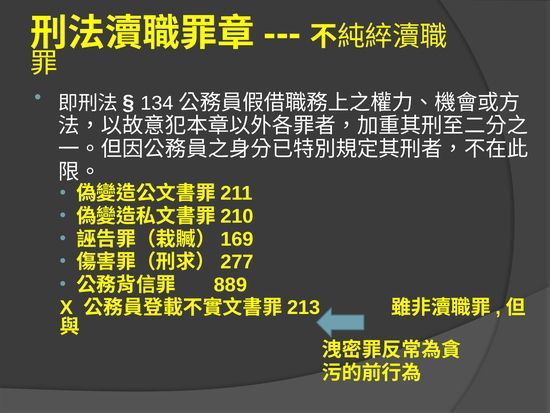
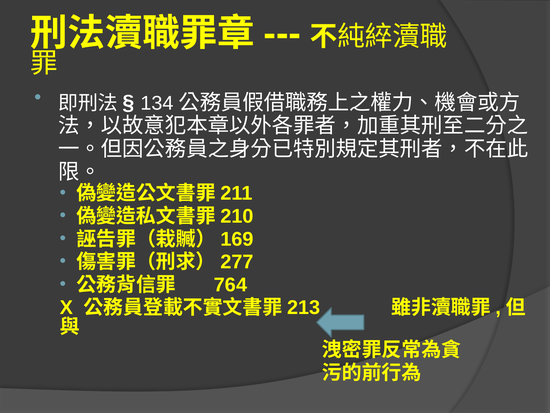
889: 889 -> 764
